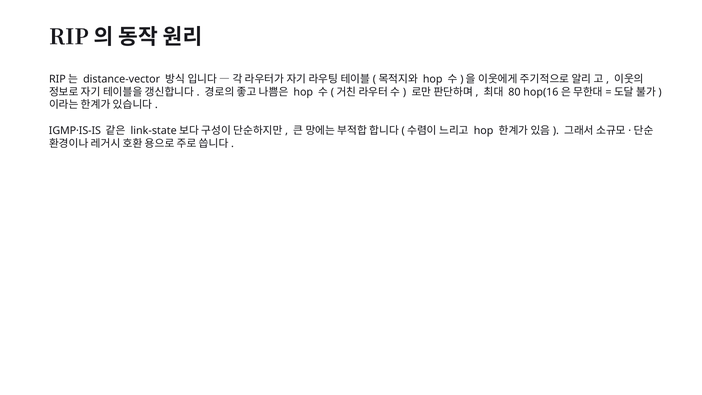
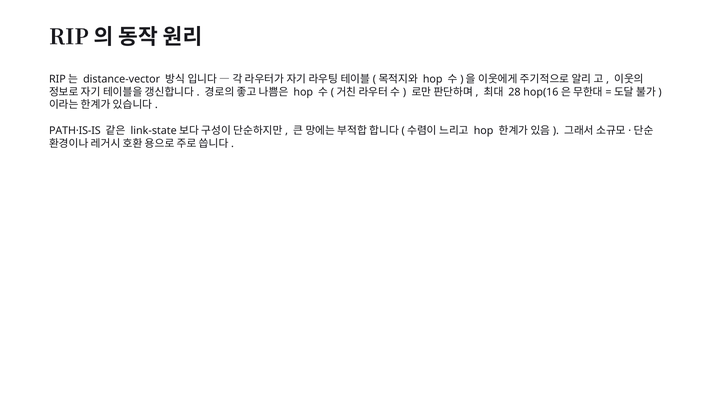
80: 80 -> 28
IGMP·IS-IS: IGMP·IS-IS -> PATH·IS-IS
